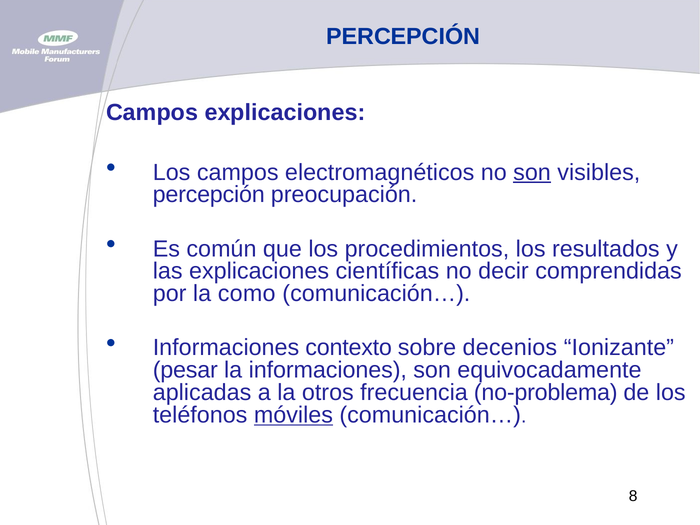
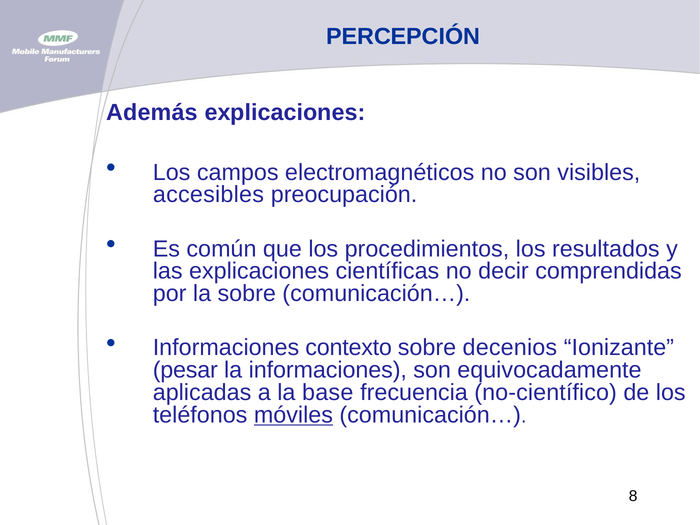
Campos at (152, 112): Campos -> Además
son at (532, 172) underline: present -> none
percepción at (209, 195): percepción -> accesibles
la como: como -> sobre
otros: otros -> base
no-problema: no-problema -> no-científico
